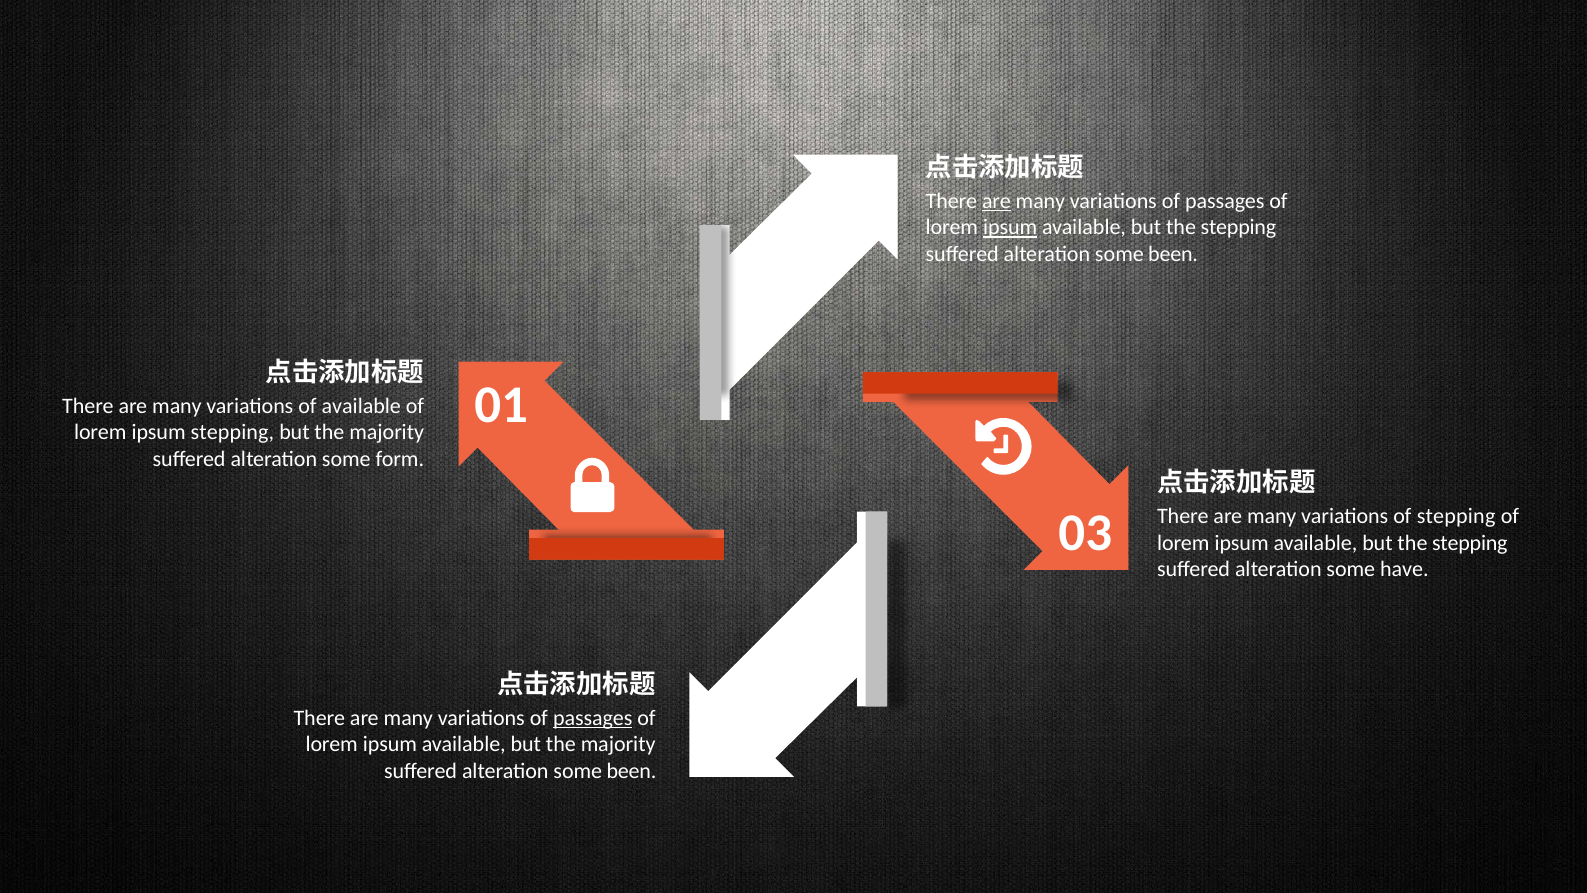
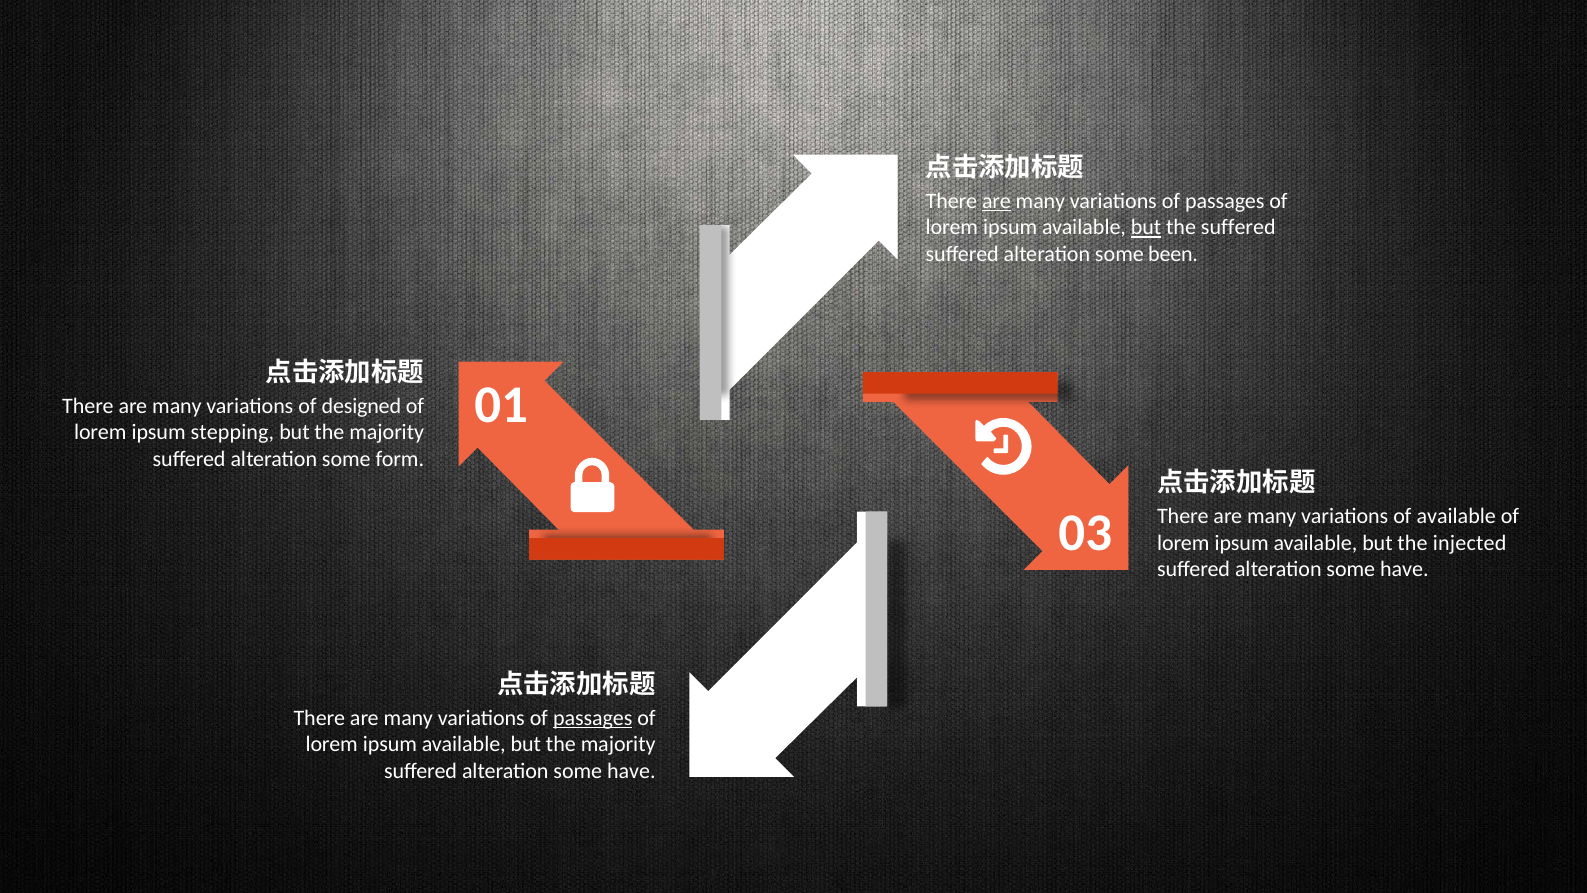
ipsum at (1010, 228) underline: present -> none
but at (1146, 228) underline: none -> present
stepping at (1238, 228): stepping -> suffered
of available: available -> designed
of stepping: stepping -> available
stepping at (1470, 543): stepping -> injected
been at (631, 771): been -> have
